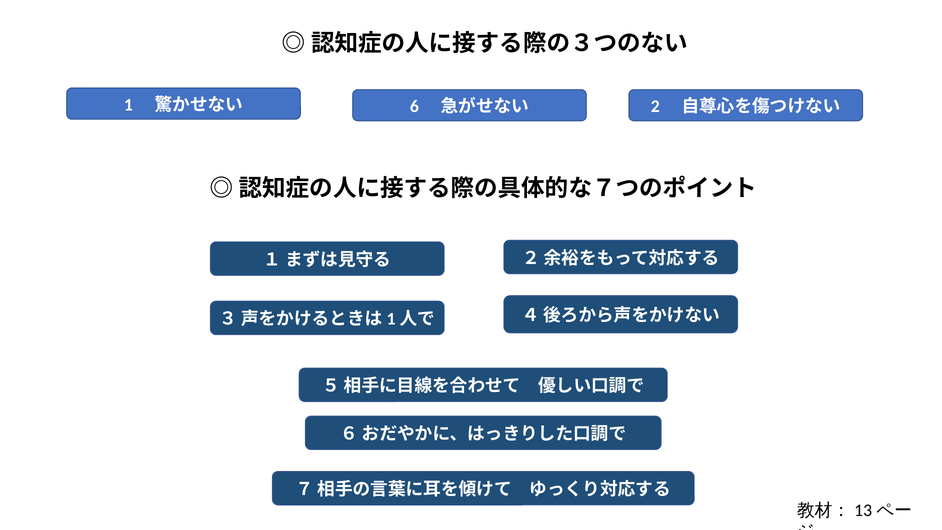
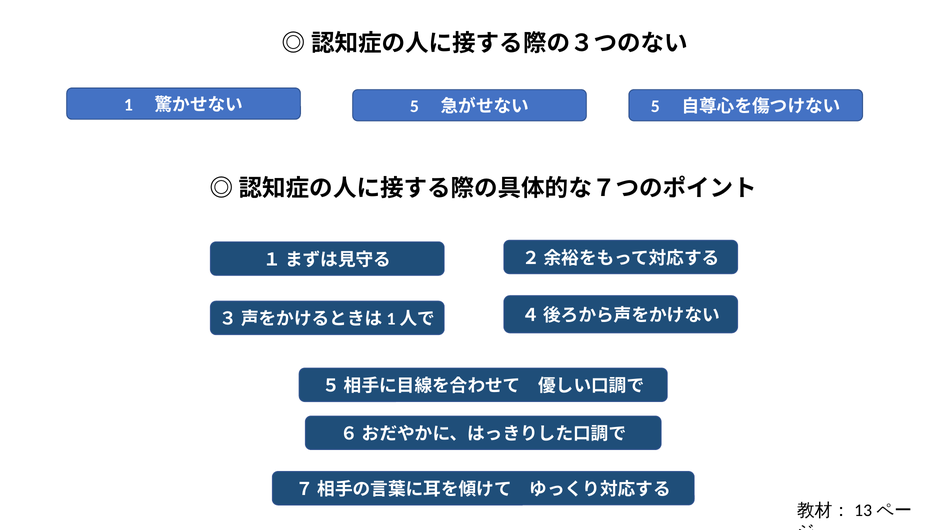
6 at (414, 106): 6 -> 5
2 at (655, 106): 2 -> 5
